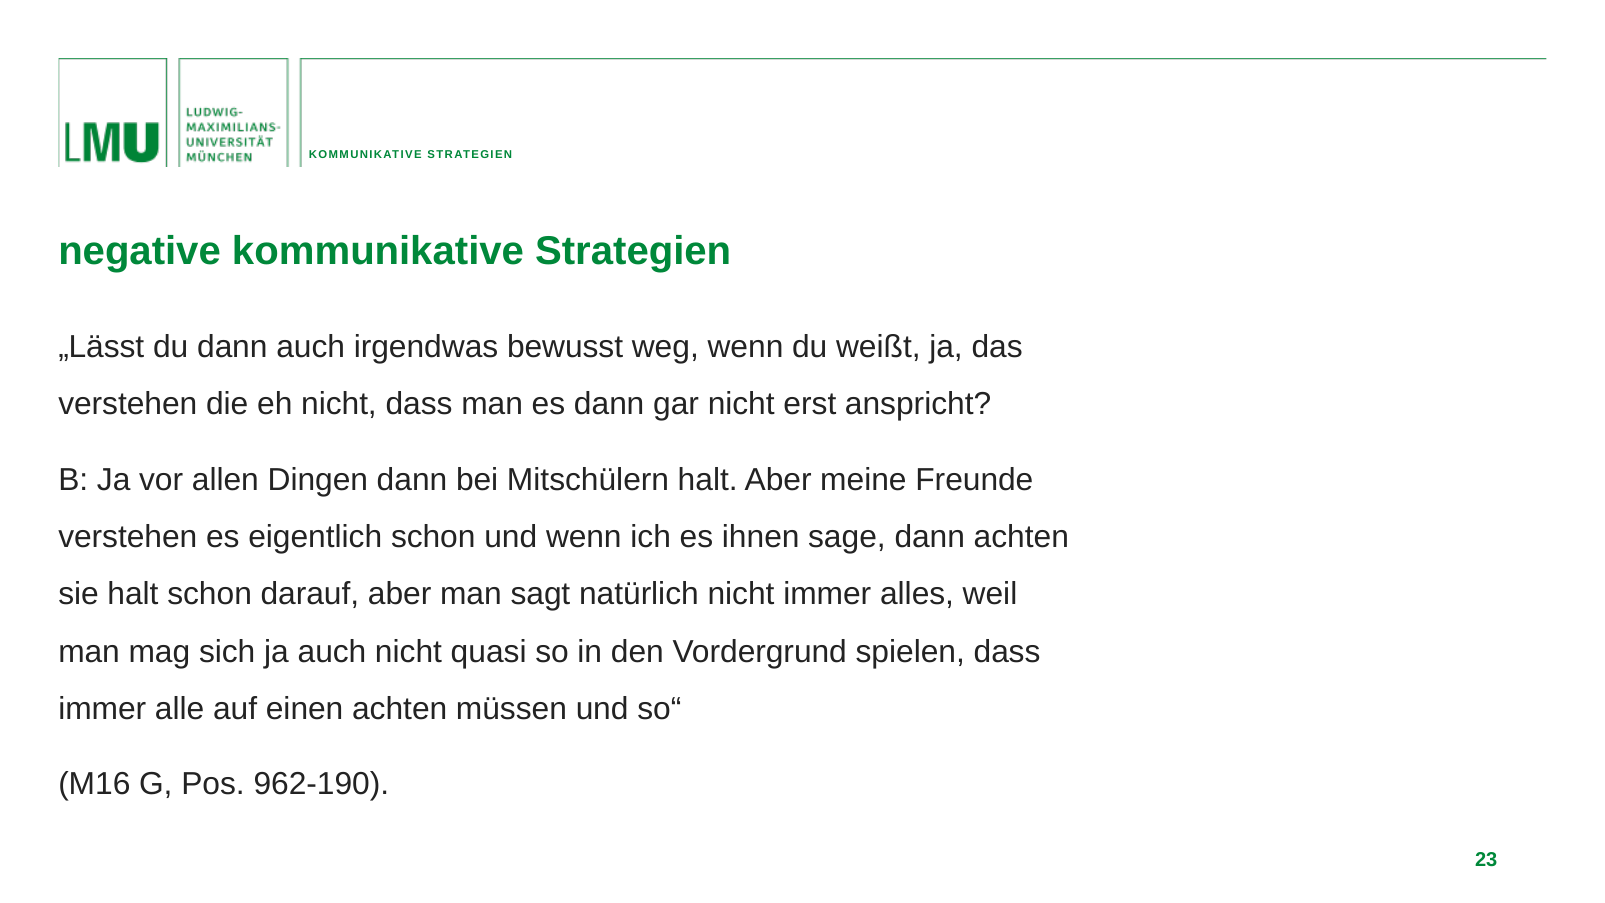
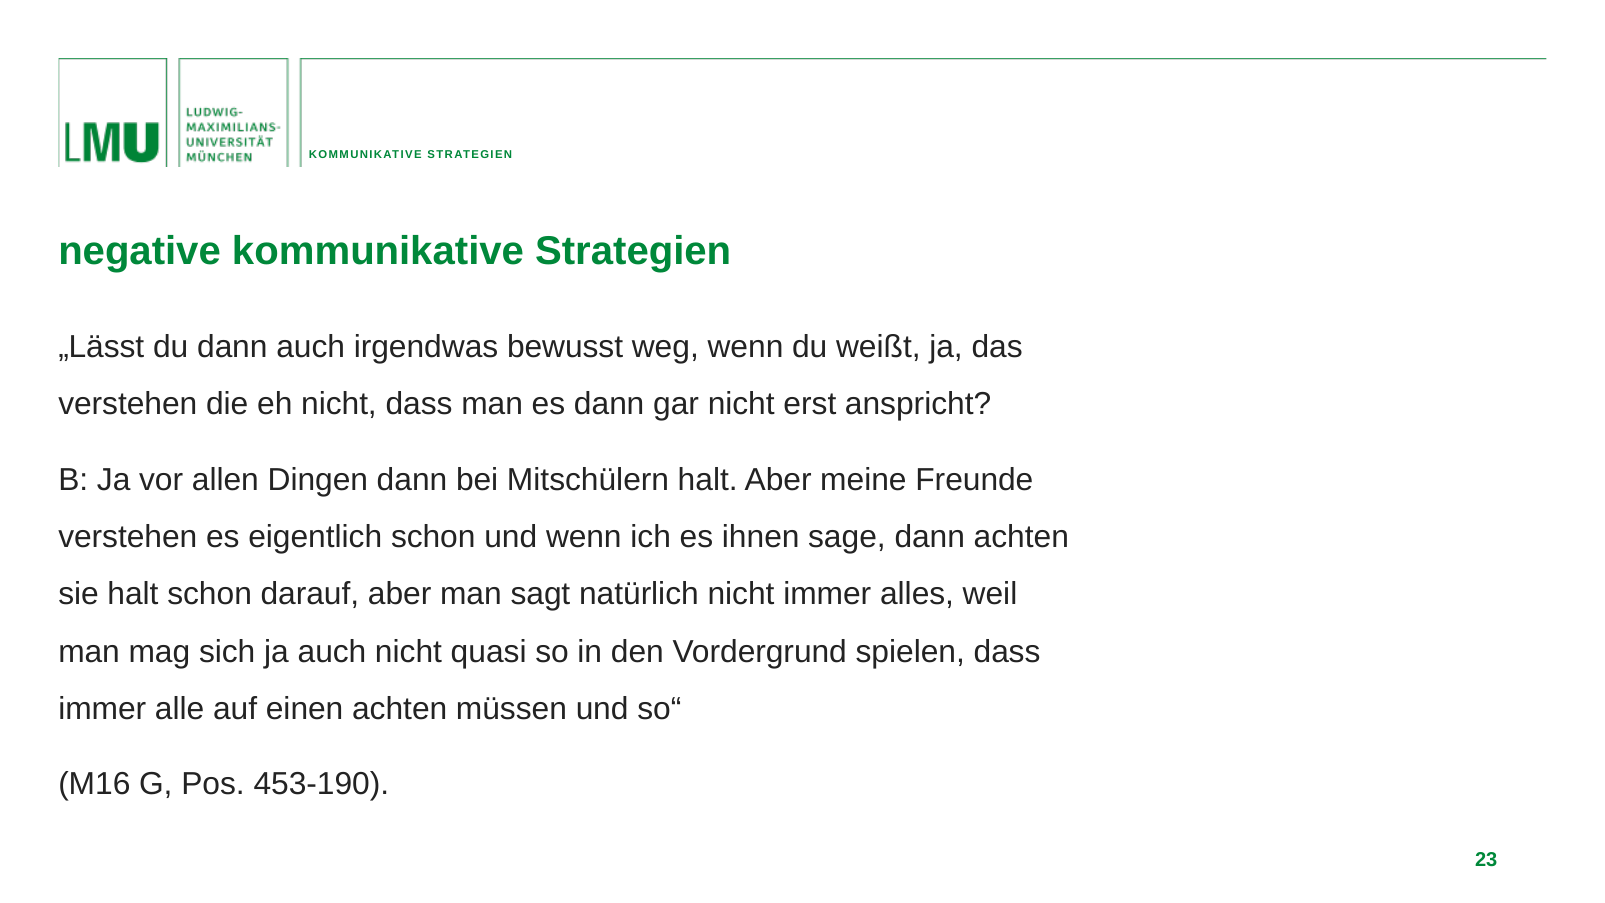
962-190: 962-190 -> 453-190
